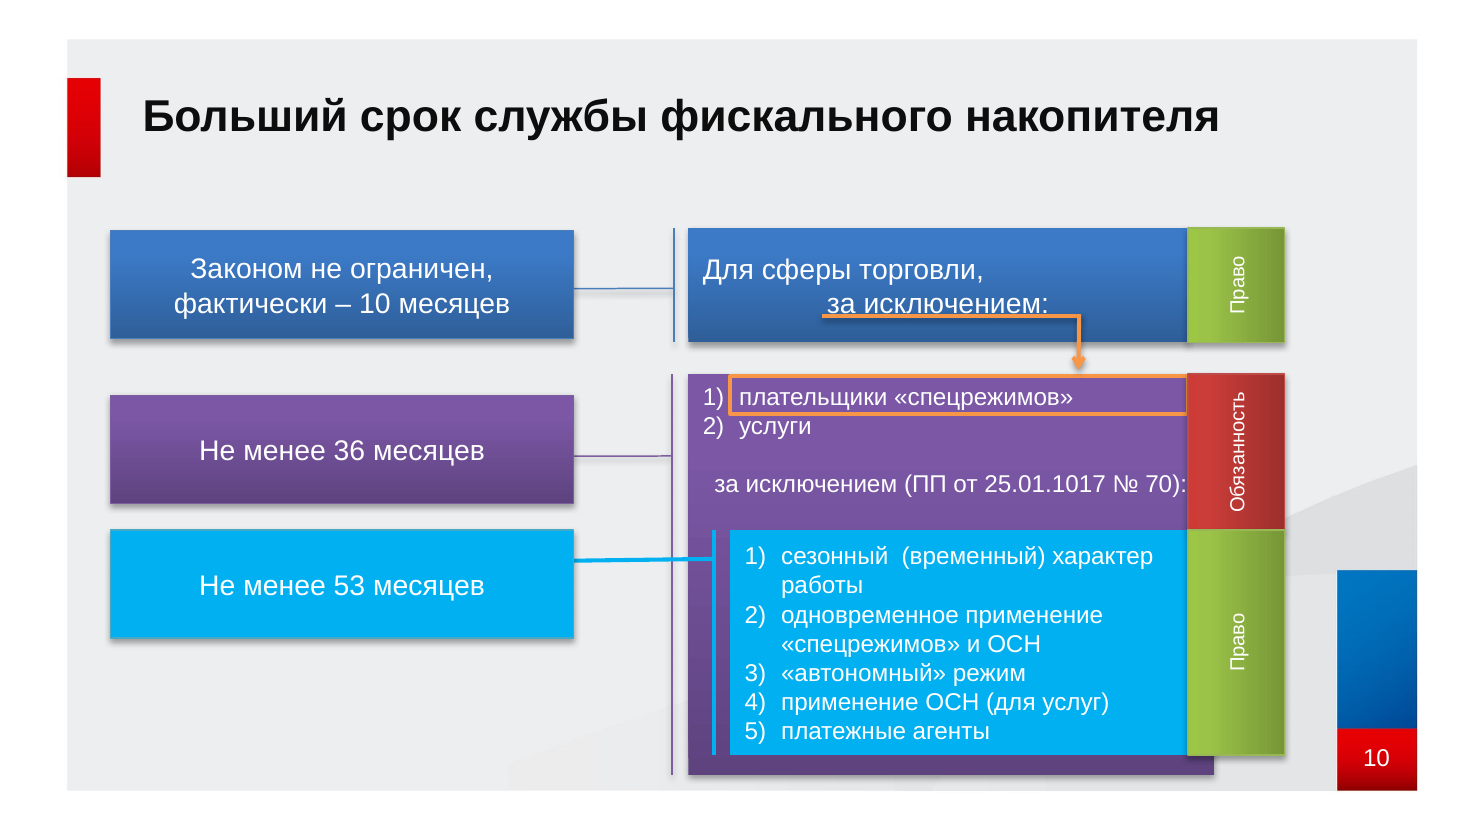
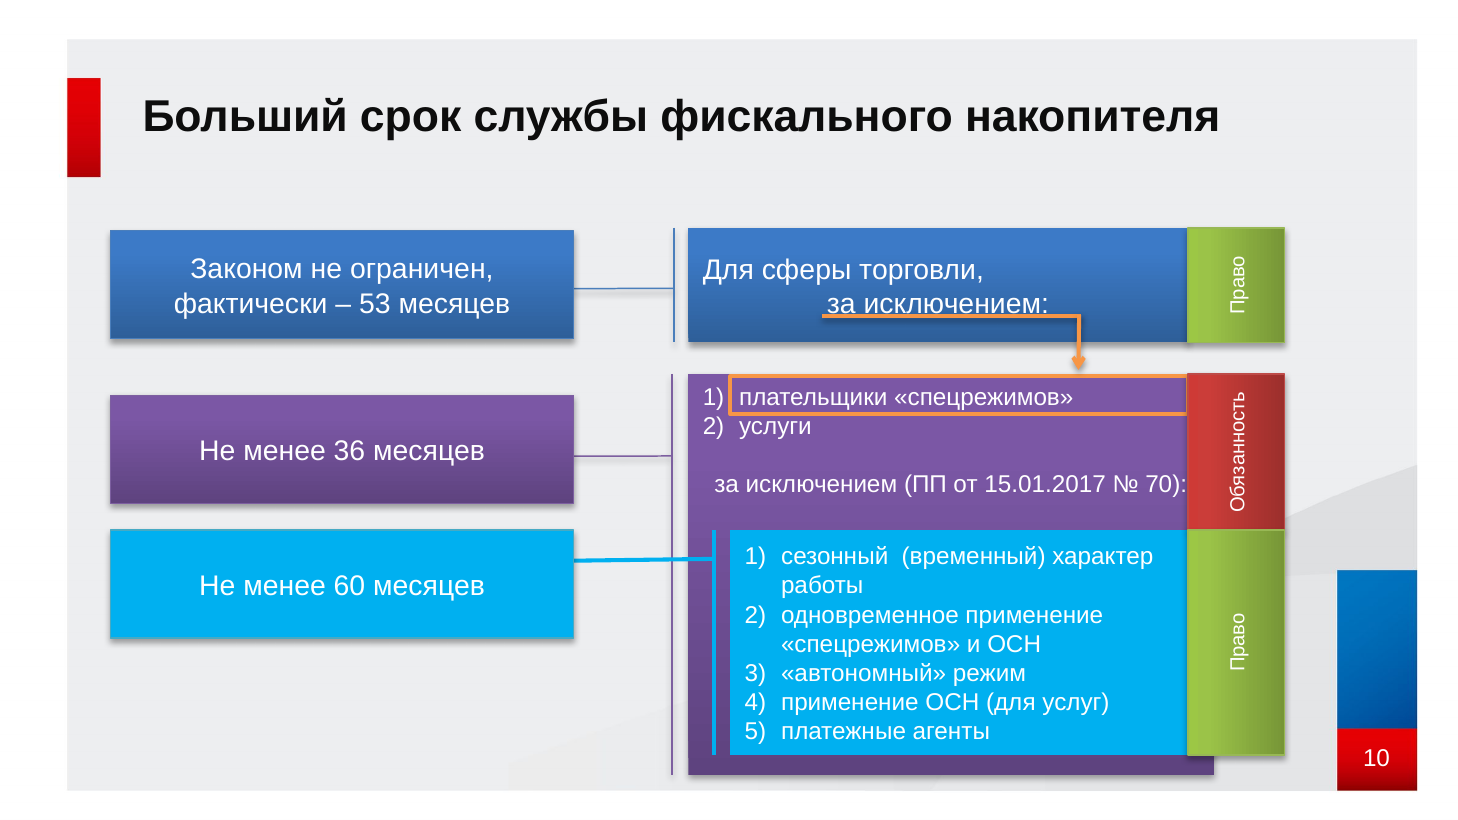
10 at (375, 304): 10 -> 53
25.01.1017: 25.01.1017 -> 15.01.2017
53: 53 -> 60
